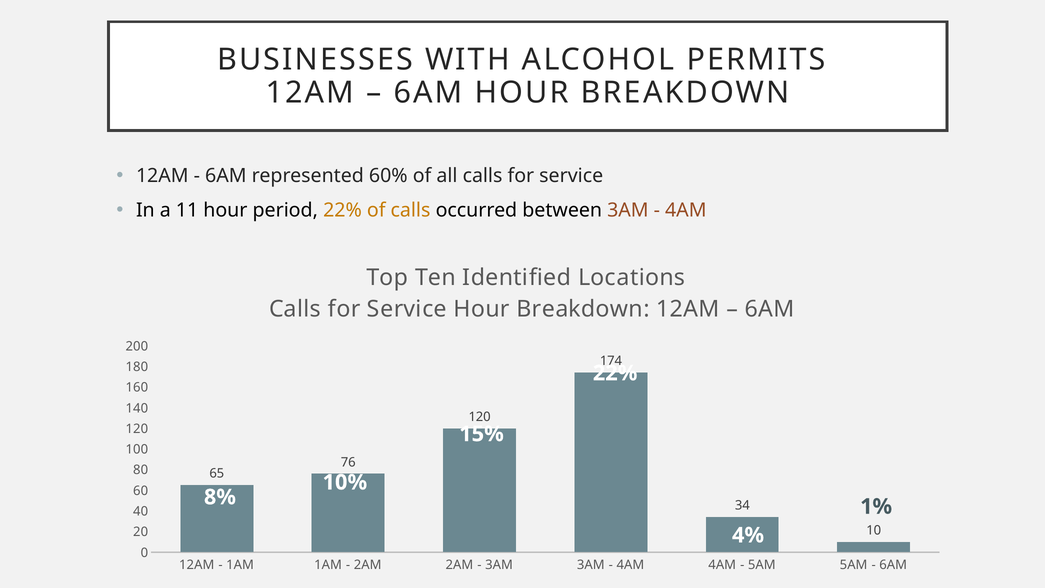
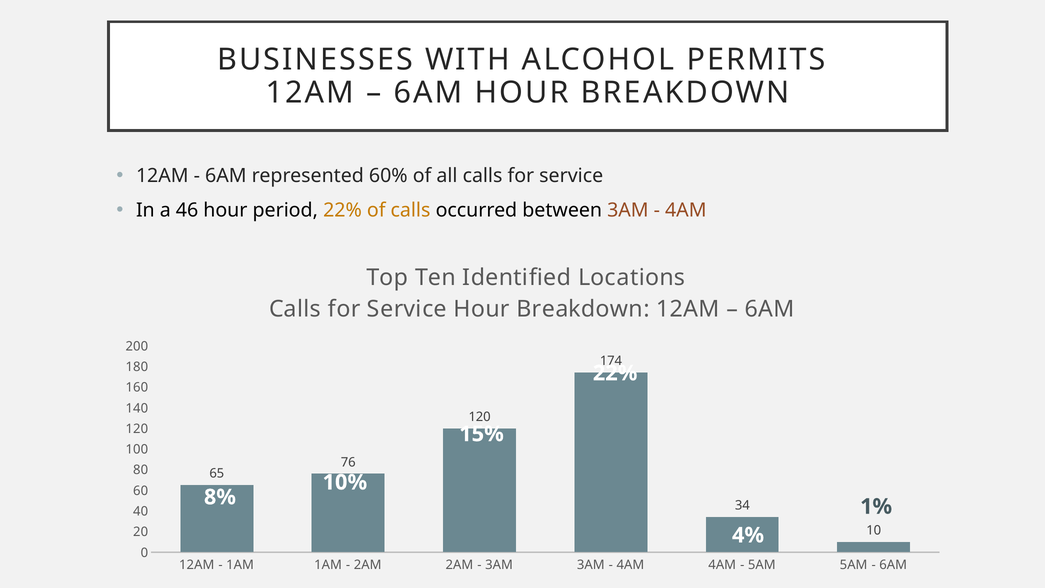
11: 11 -> 46
